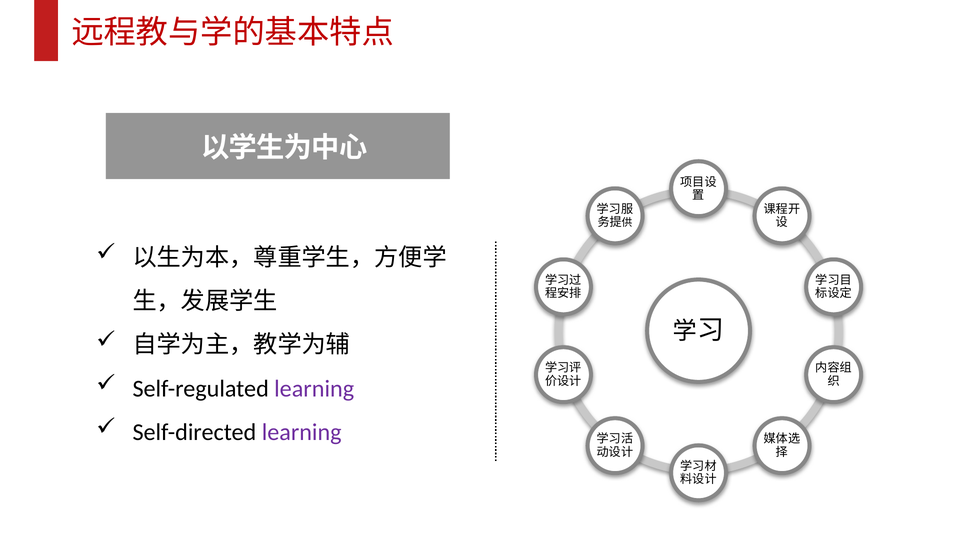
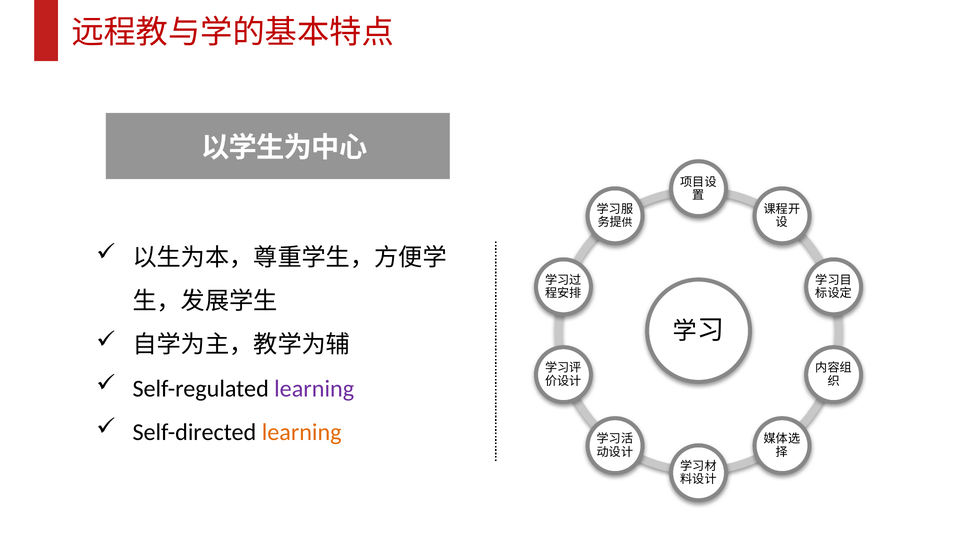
learning at (302, 432) colour: purple -> orange
